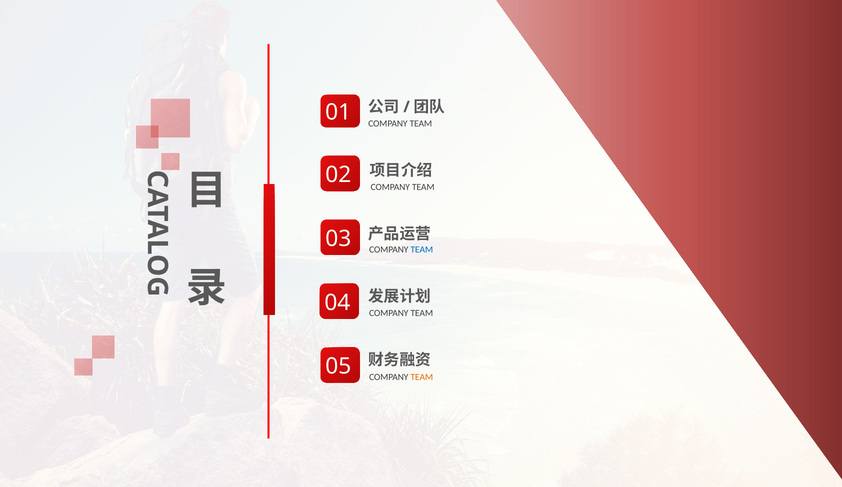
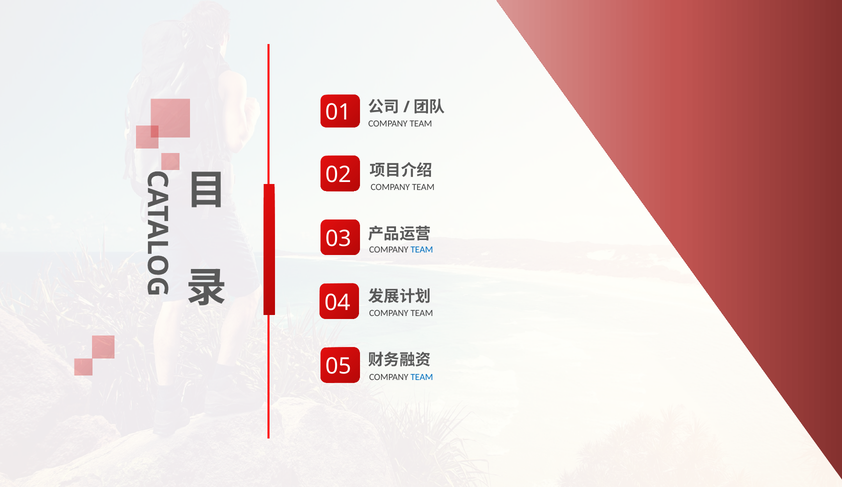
TEAM at (422, 378) colour: orange -> blue
